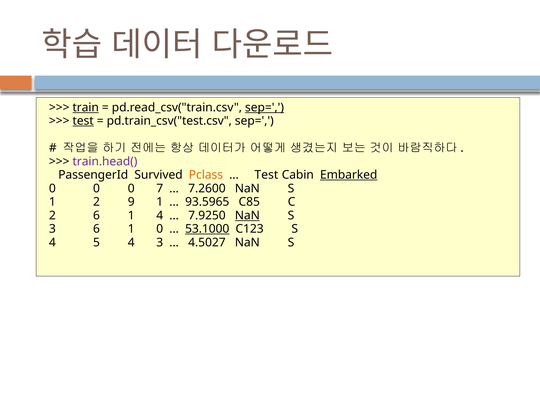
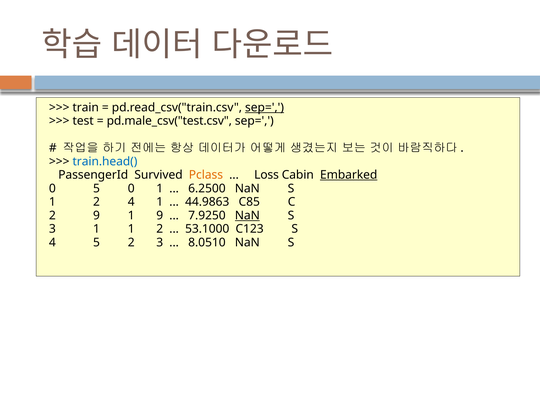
train underline: present -> none
test at (83, 121) underline: present -> none
pd.train_csv("test.csv: pd.train_csv("test.csv -> pd.male_csv("test.csv
train.head( colour: purple -> blue
Test at (266, 175): Test -> Loss
0 at (96, 188): 0 -> 5
0 7: 7 -> 1
7.2600: 7.2600 -> 6.2500
2 9: 9 -> 4
93.5965: 93.5965 -> 44.9863
2 6: 6 -> 9
1 4: 4 -> 9
3 6: 6 -> 1
0 at (160, 229): 0 -> 2
53.1000 underline: present -> none
5 4: 4 -> 2
4.5027: 4.5027 -> 8.0510
